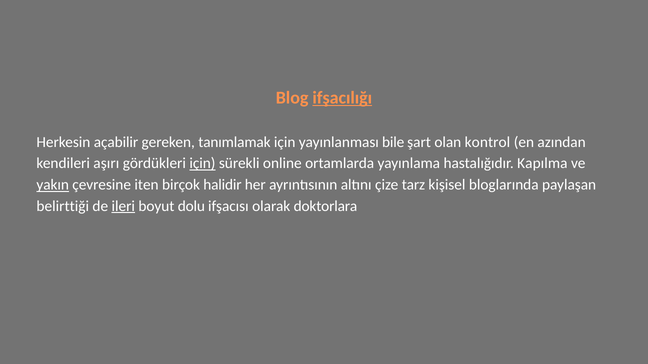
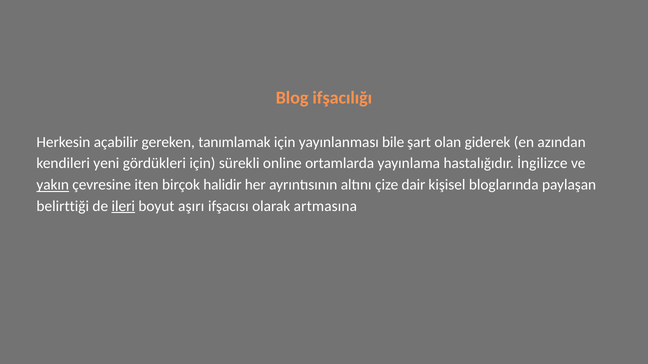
ifşacılığı underline: present -> none
kontrol: kontrol -> giderek
aşırı: aşırı -> yeni
için at (202, 164) underline: present -> none
Kapılma: Kapılma -> İngilizce
tarz: tarz -> dair
dolu: dolu -> aşırı
doktorlara: doktorlara -> artmasına
